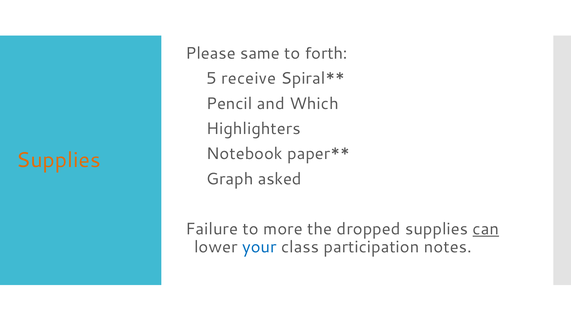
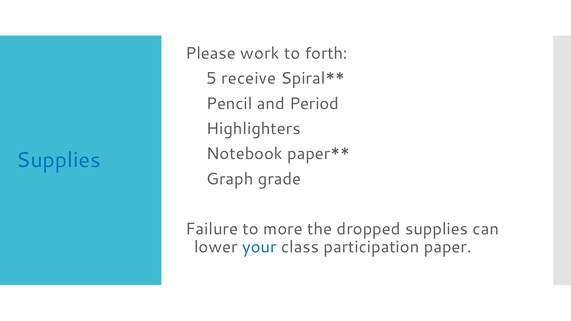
same: same -> work
Which: Which -> Period
Supplies at (58, 160) colour: orange -> blue
asked: asked -> grade
can underline: present -> none
notes: notes -> paper
